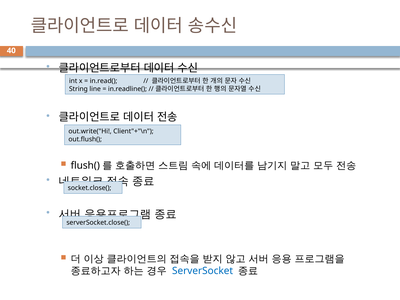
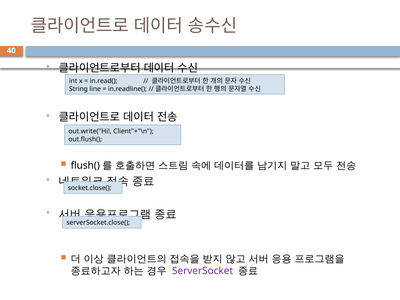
ServerSocket colour: blue -> purple
